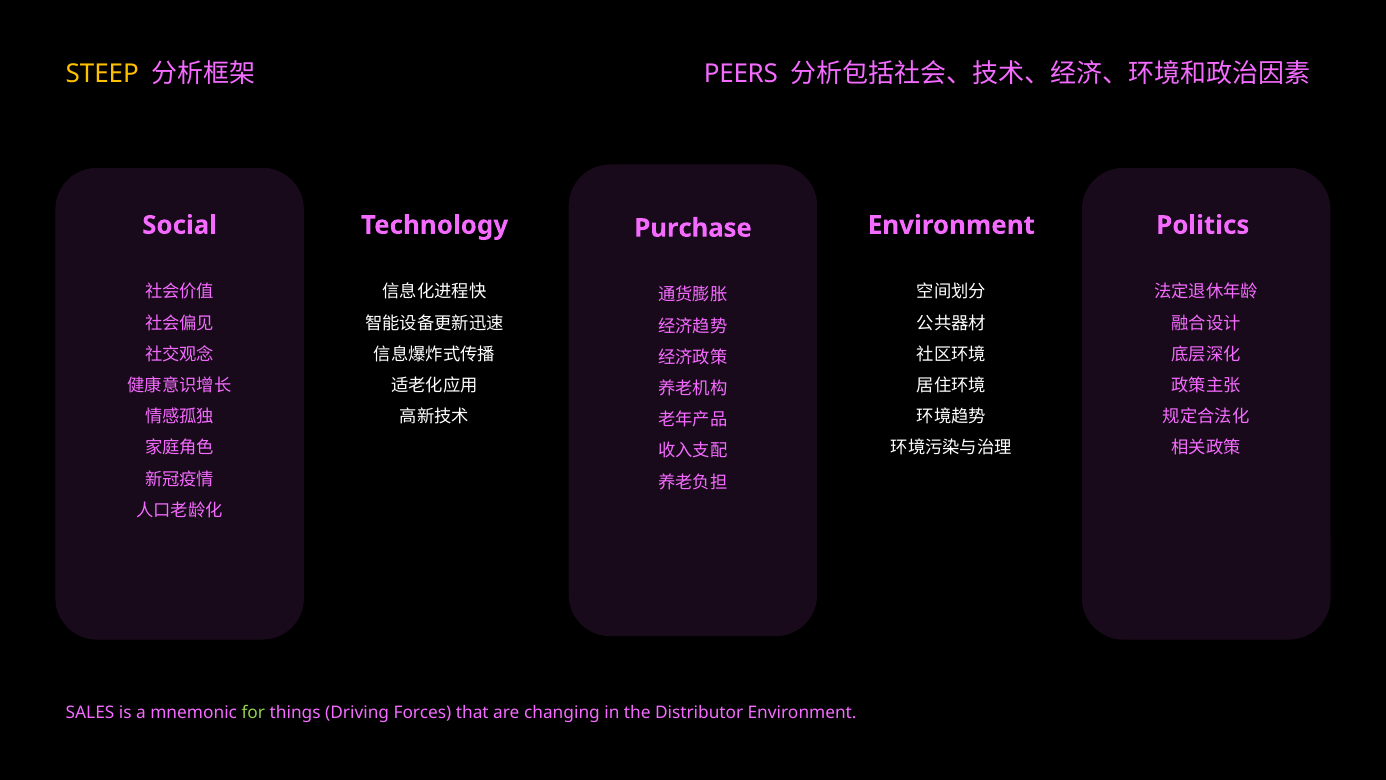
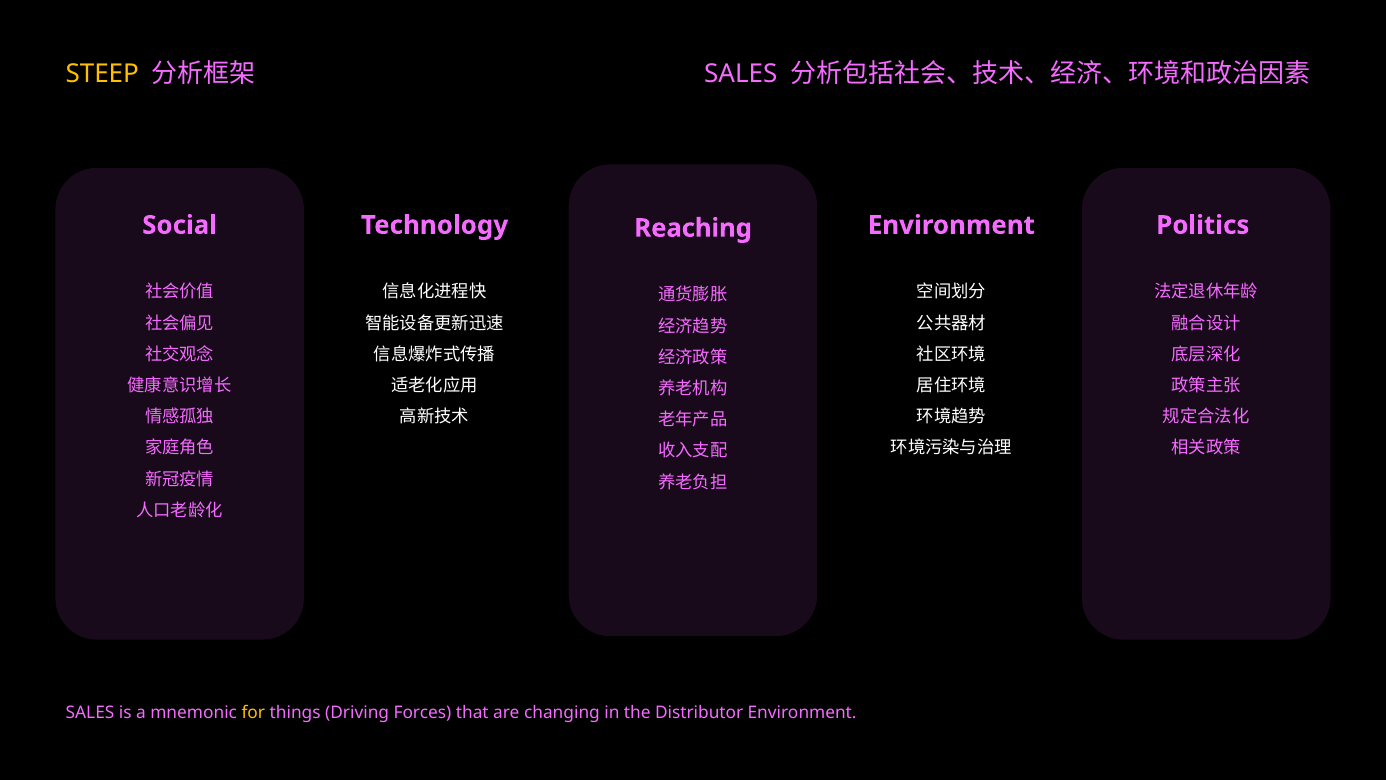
PEERS at (741, 74): PEERS -> SALES
Purchase: Purchase -> Reaching
for colour: light green -> yellow
